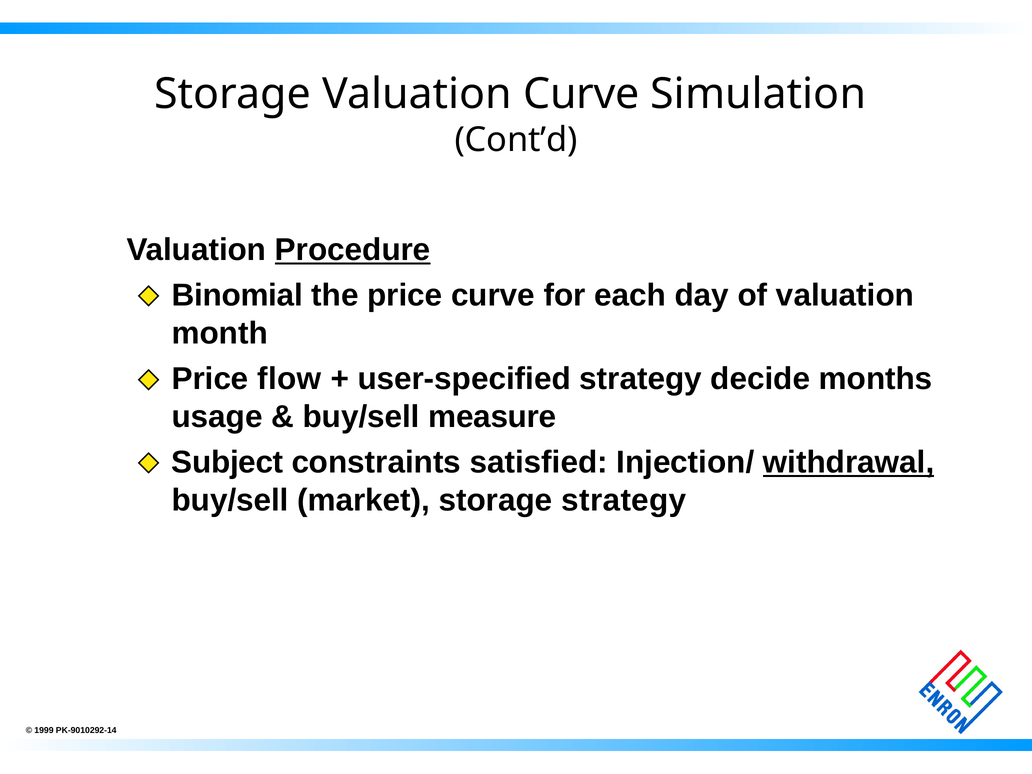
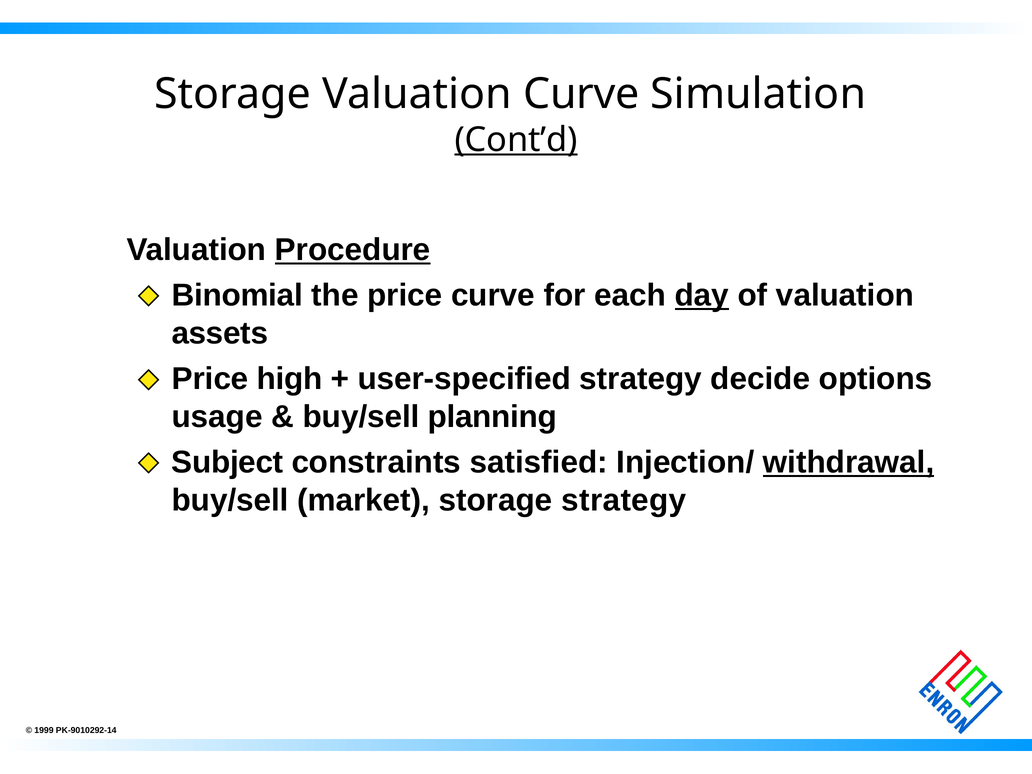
Cont’d underline: none -> present
day underline: none -> present
month: month -> assets
flow: flow -> high
months: months -> options
measure: measure -> planning
